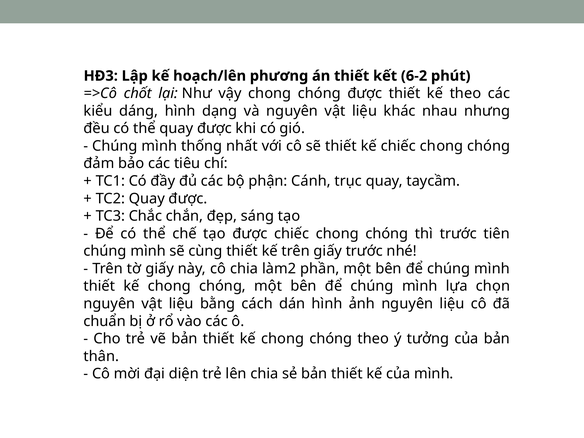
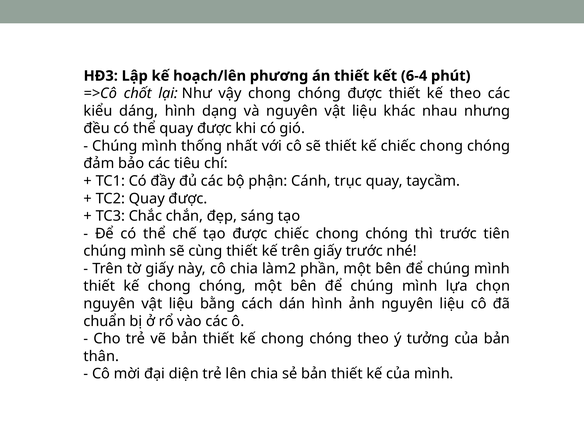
6-2: 6-2 -> 6-4
